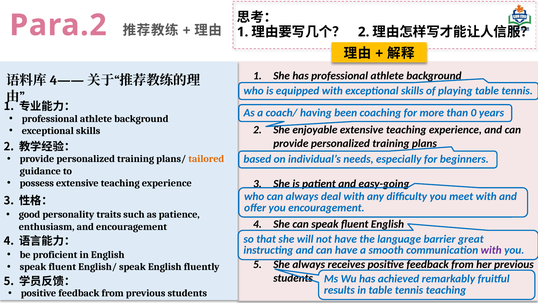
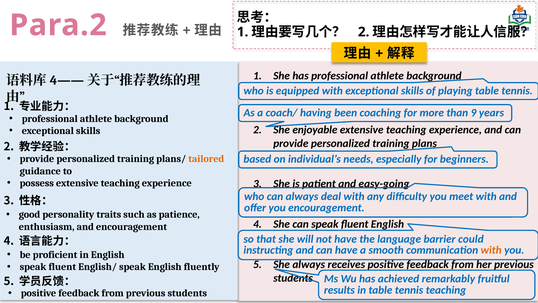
0: 0 -> 9
great: great -> could
with at (491, 250) colour: purple -> orange
